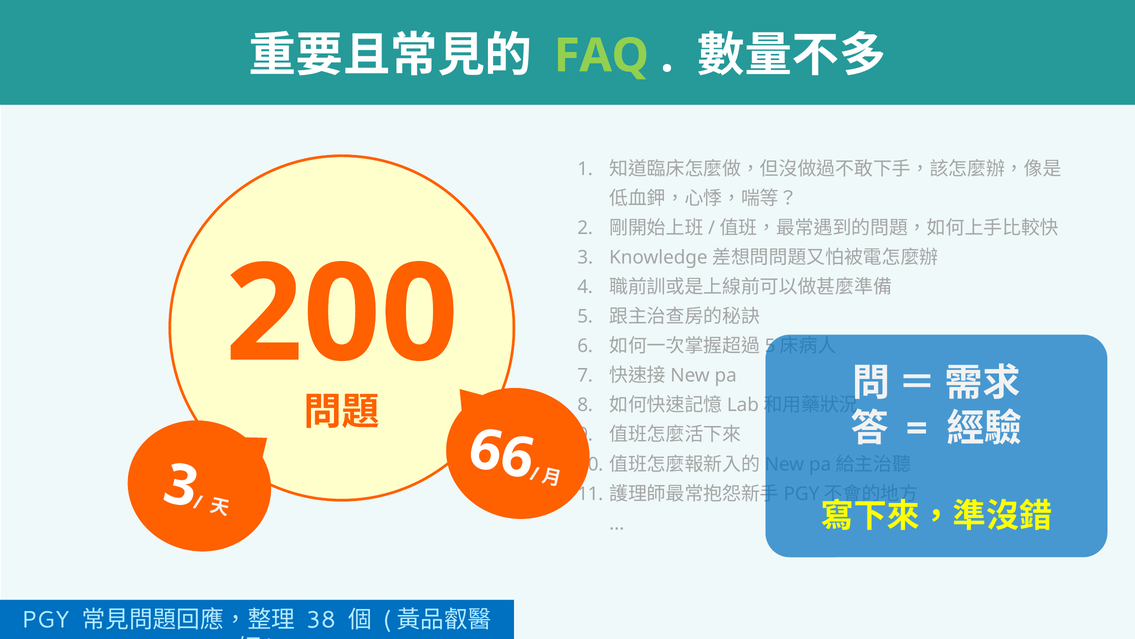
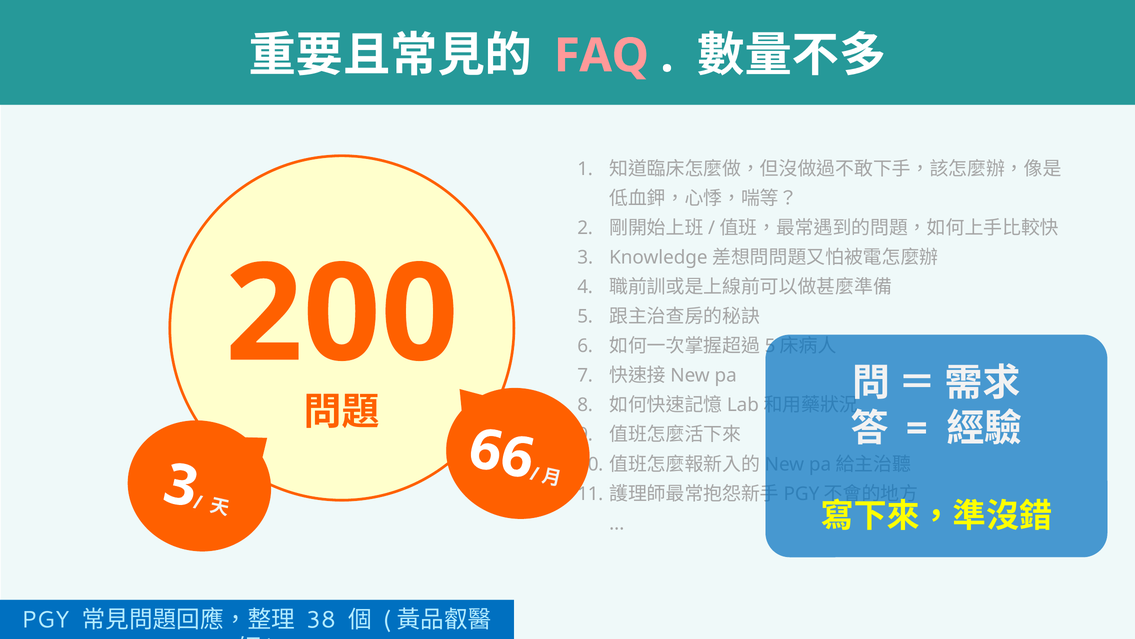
FAQ colour: light green -> pink
